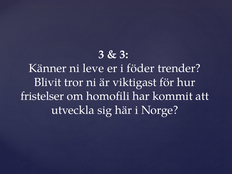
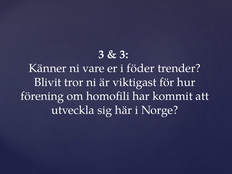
leve: leve -> vare
fristelser: fristelser -> förening
